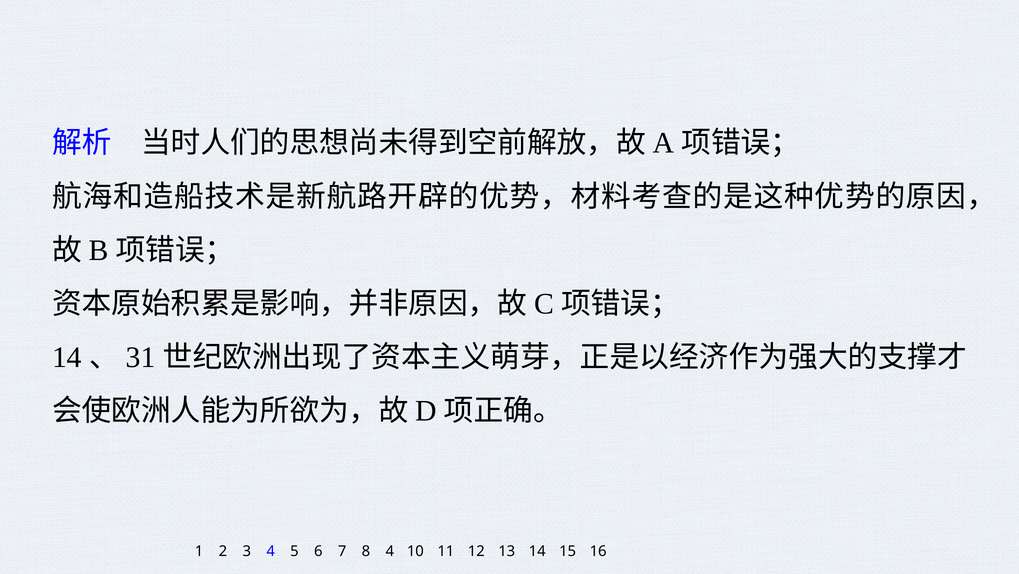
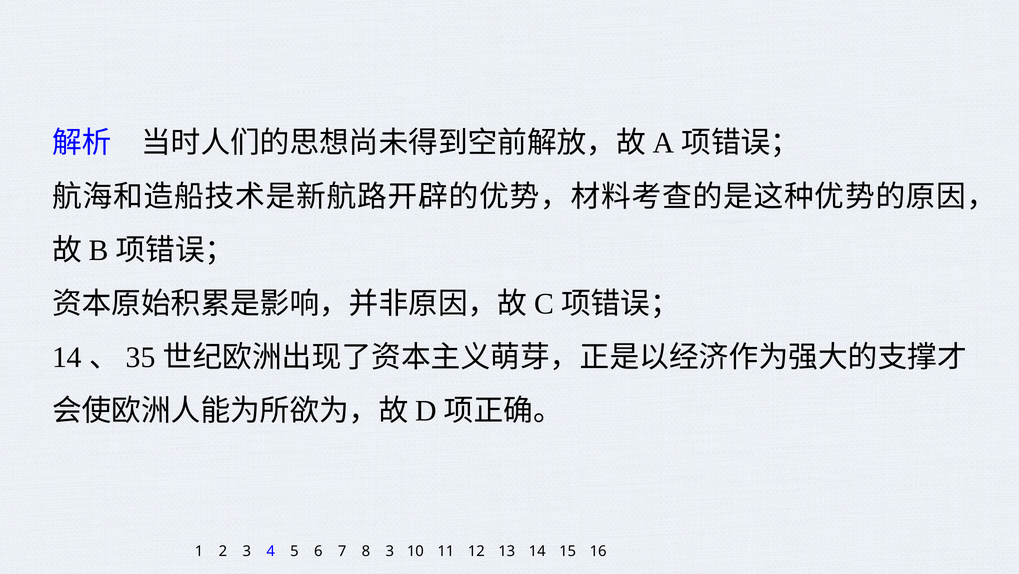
31: 31 -> 35
8 4: 4 -> 3
